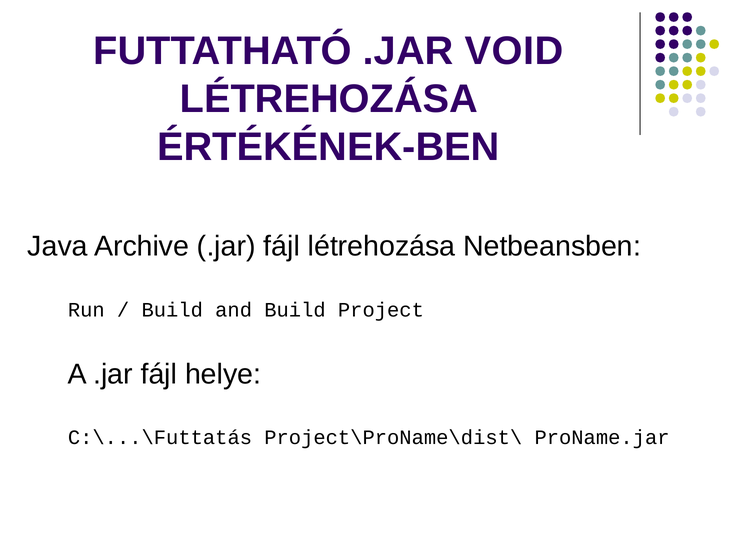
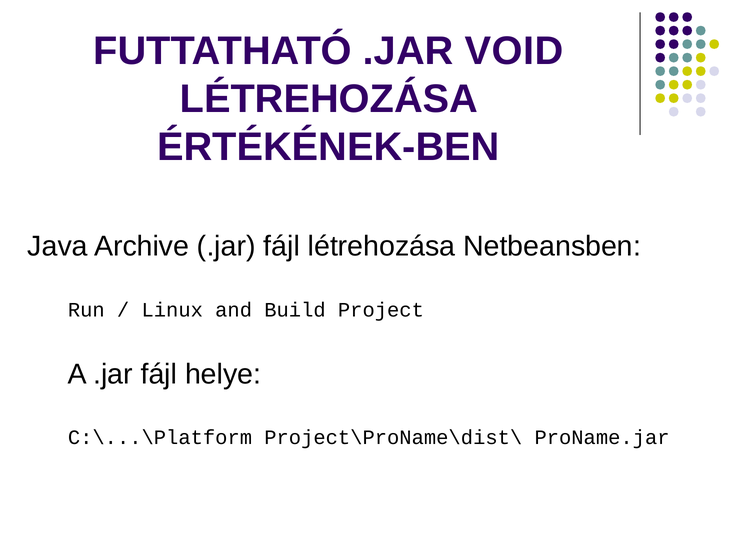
Build at (172, 309): Build -> Linux
C:\...\Futtatás: C:\...\Futtatás -> C:\...\Platform
